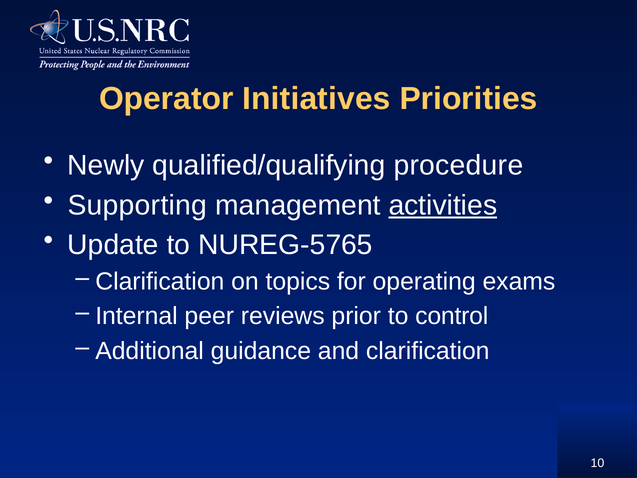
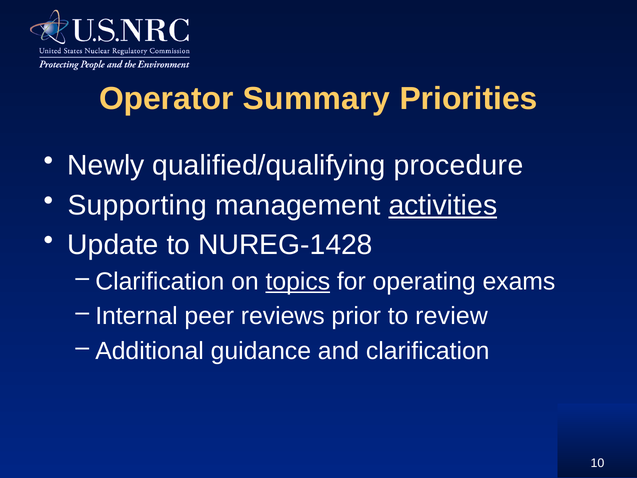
Initiatives: Initiatives -> Summary
NUREG-5765: NUREG-5765 -> NUREG-1428
topics underline: none -> present
control: control -> review
